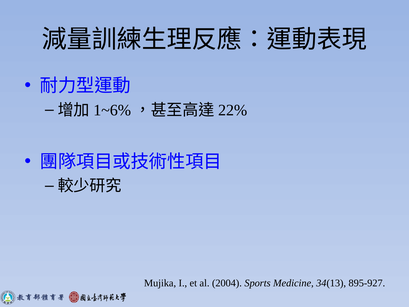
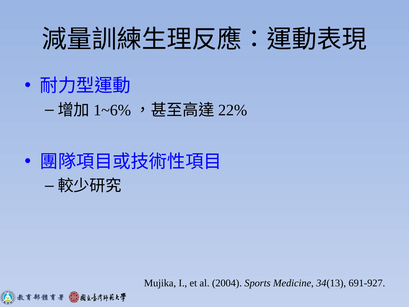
895-927: 895-927 -> 691-927
